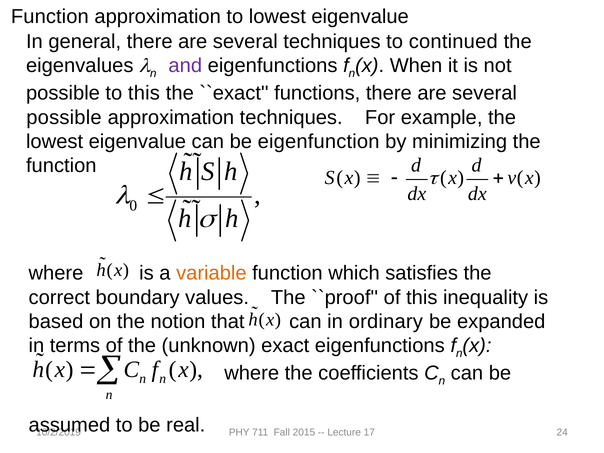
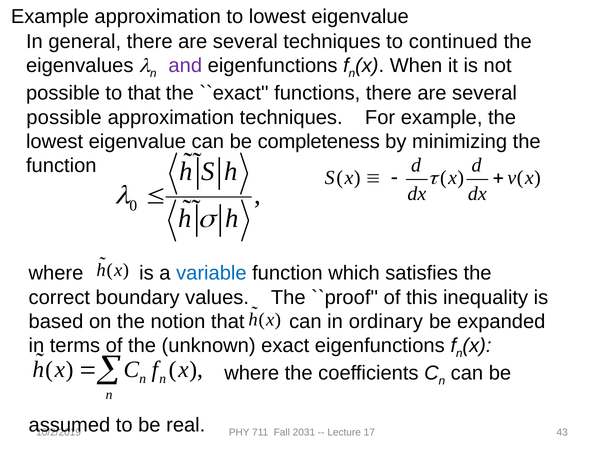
Function at (50, 16): Function -> Example
to this: this -> that
eigenfunction: eigenfunction -> completeness
variable colour: orange -> blue
2015: 2015 -> 2031
24: 24 -> 43
